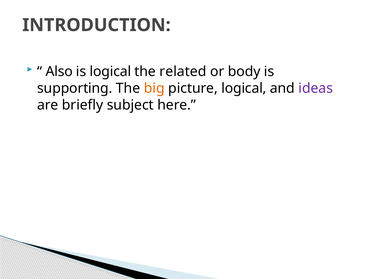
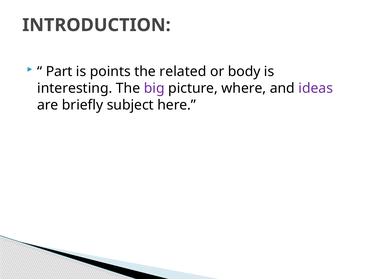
Also: Also -> Part
is logical: logical -> points
supporting: supporting -> interesting
big colour: orange -> purple
picture logical: logical -> where
